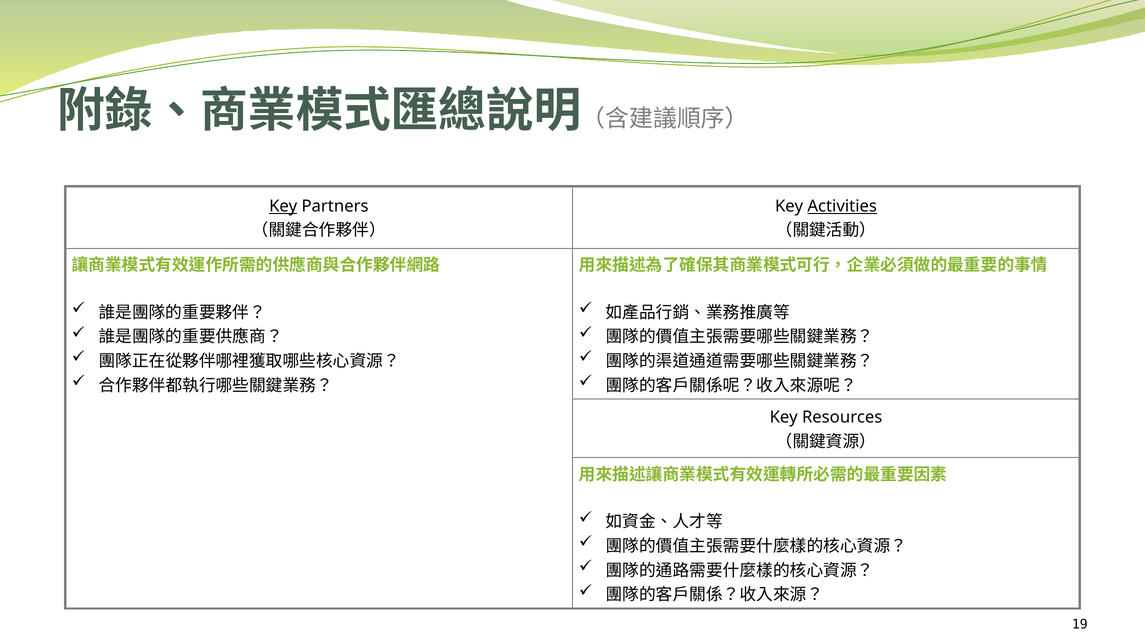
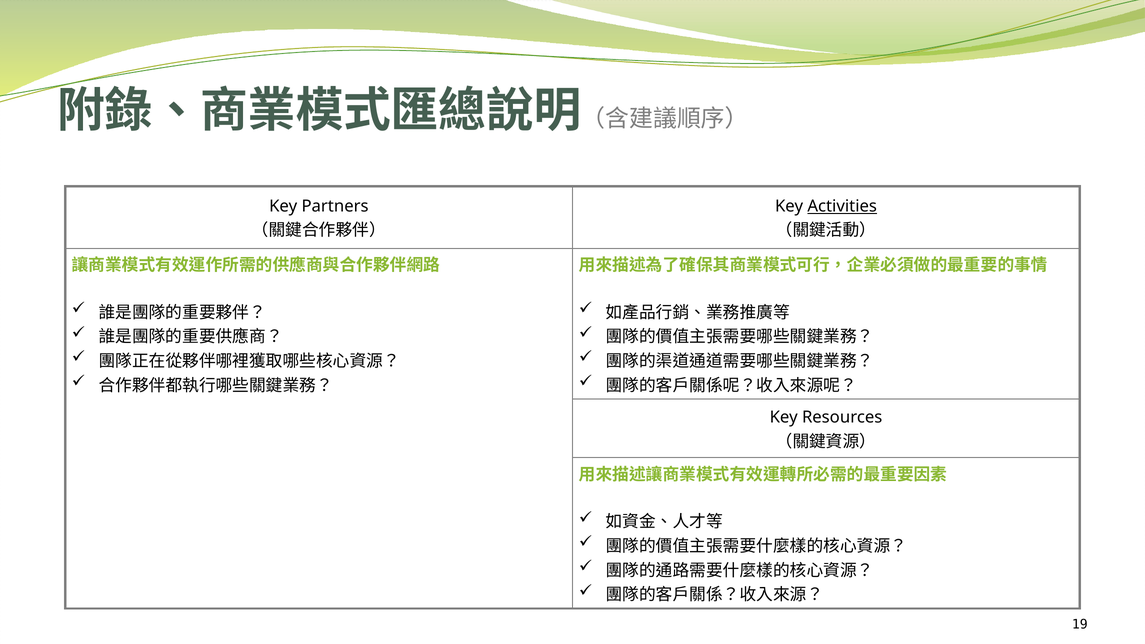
Key at (283, 206) underline: present -> none
